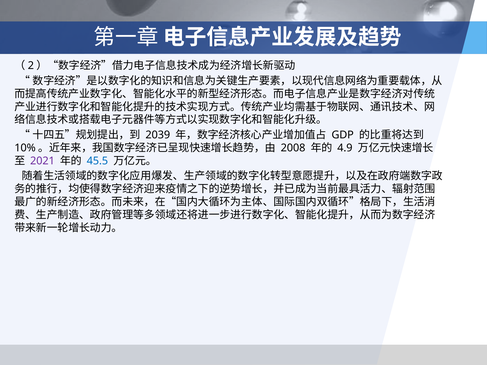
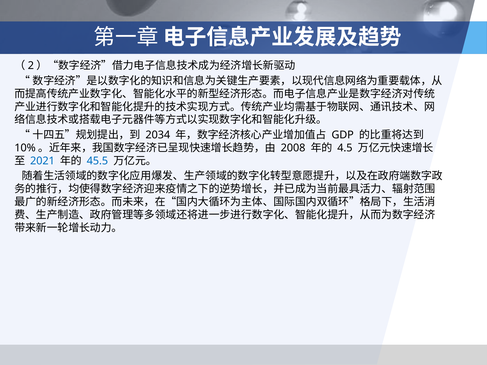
2039: 2039 -> 2034
4.9: 4.9 -> 4.5
2021 colour: purple -> blue
